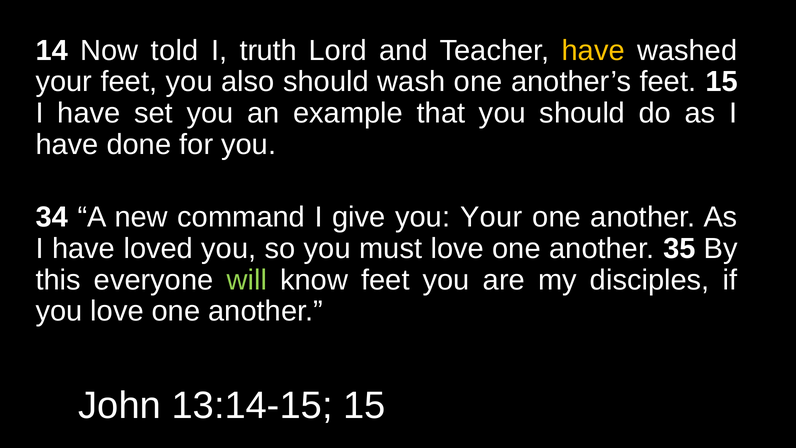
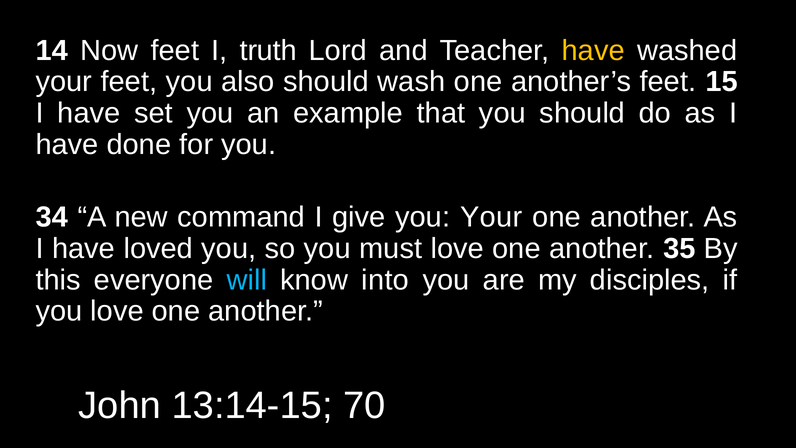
Now told: told -> feet
will colour: light green -> light blue
know feet: feet -> into
13:14-15 15: 15 -> 70
